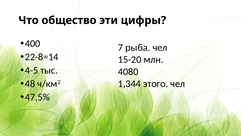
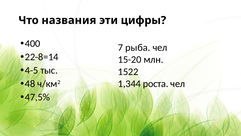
общество: общество -> названия
4080: 4080 -> 1522
этого: этого -> роста
